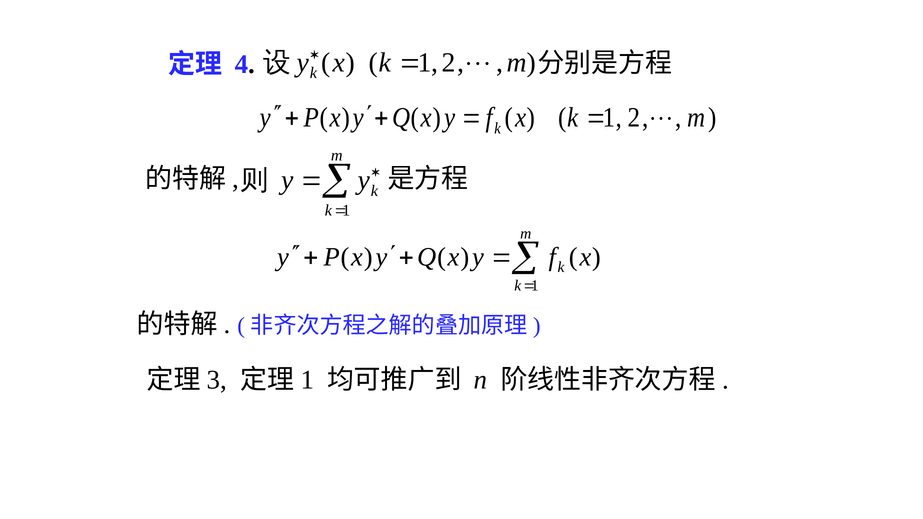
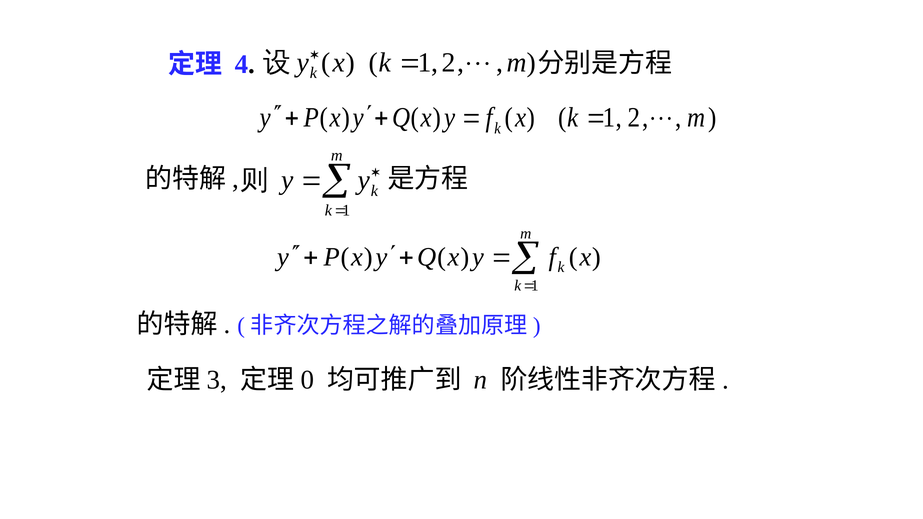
1 at (307, 380): 1 -> 0
